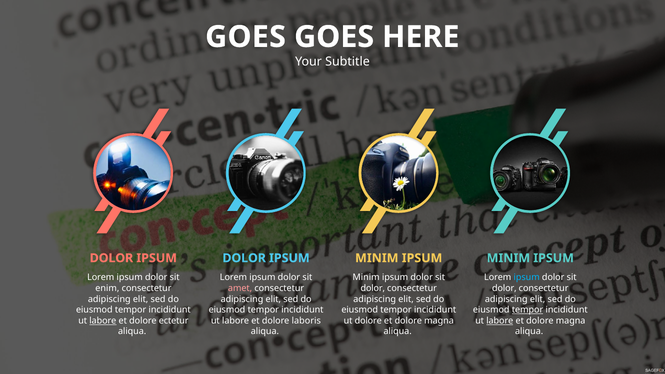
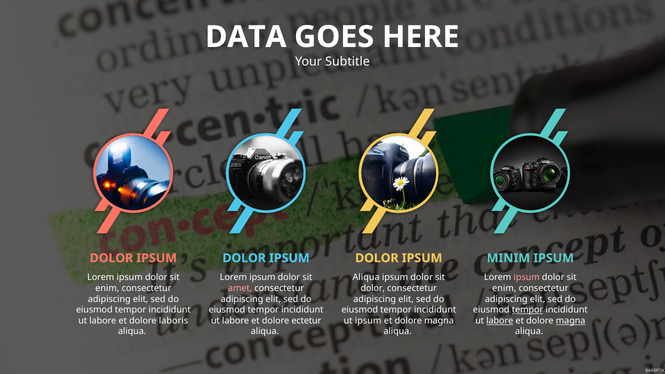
GOES at (246, 37): GOES -> DATA
MINIM at (377, 258): MINIM -> DOLOR
Minim at (366, 277): Minim -> Aliqua
ipsum at (527, 277) colour: light blue -> pink
dolor at (504, 288): dolor -> enim
labore at (103, 321) underline: present -> none
ectetur: ectetur -> laboris
laboris: laboris -> ectetur
ut dolore: dolore -> ipsum
magna at (571, 321) underline: none -> present
